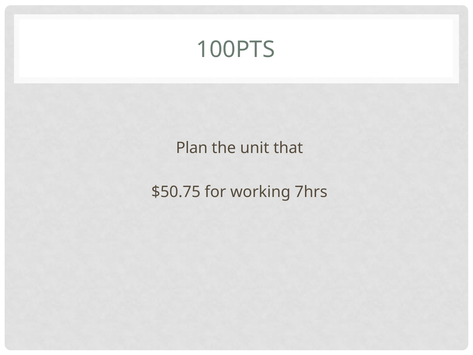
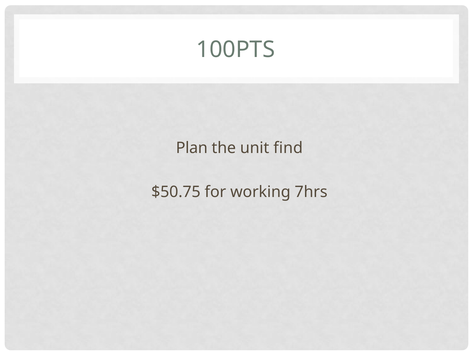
that: that -> find
